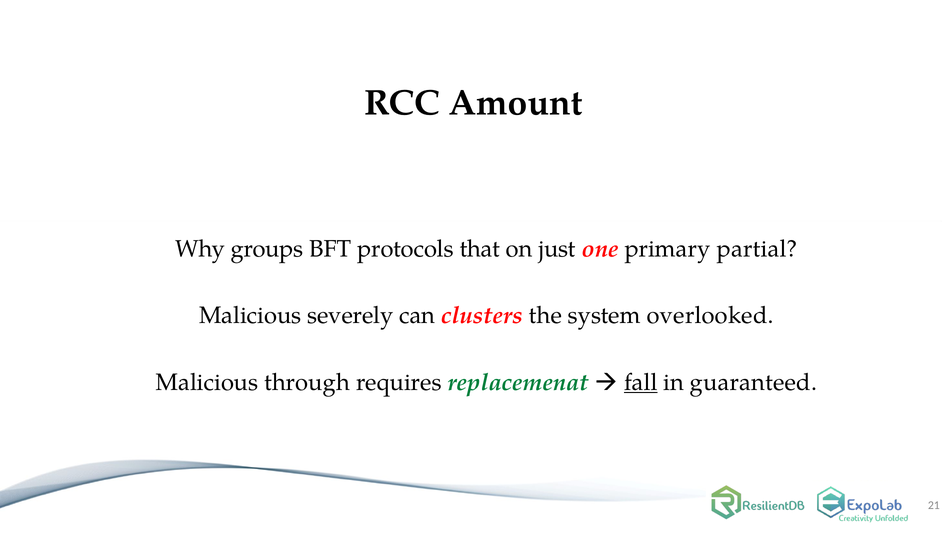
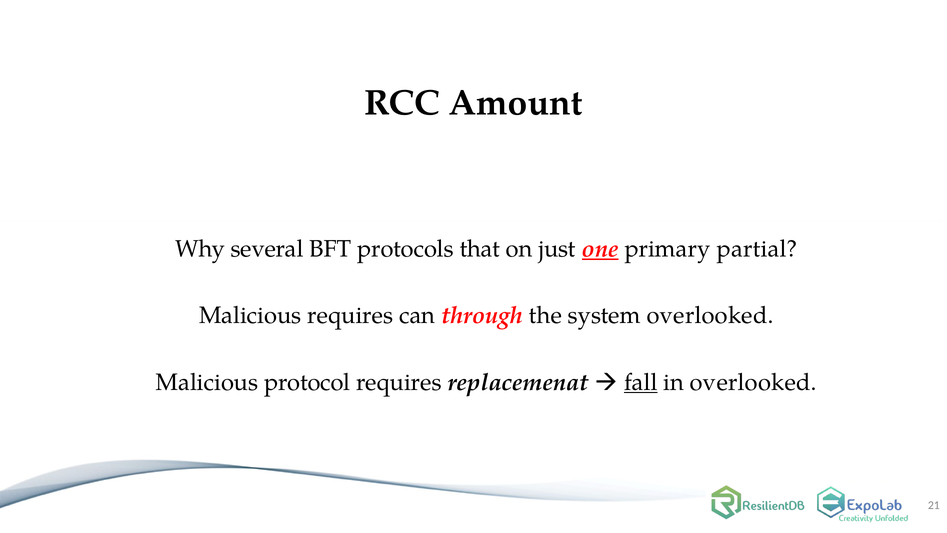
groups: groups -> several
one underline: none -> present
Malicious severely: severely -> requires
clusters: clusters -> through
through: through -> protocol
replacemenat colour: green -> black
in guaranteed: guaranteed -> overlooked
